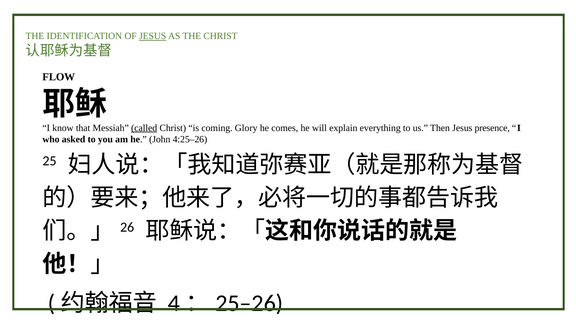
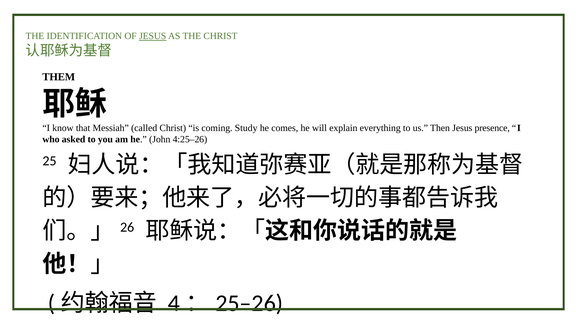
FLOW: FLOW -> THEM
called underline: present -> none
Glory: Glory -> Study
